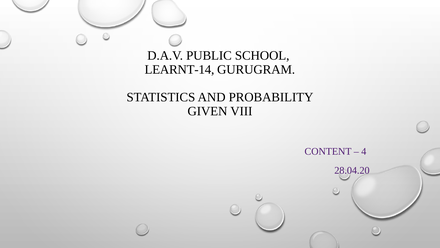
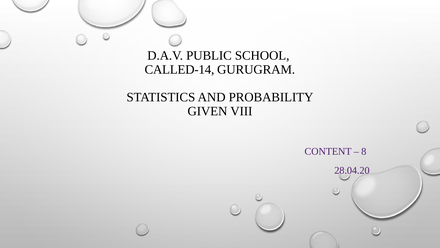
LEARNT-14: LEARNT-14 -> CALLED-14
4: 4 -> 8
